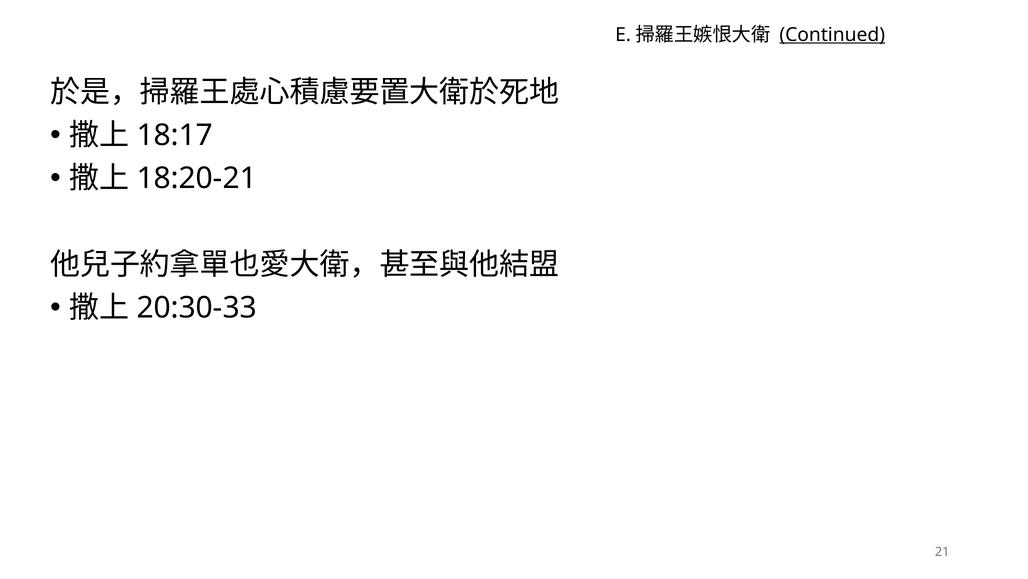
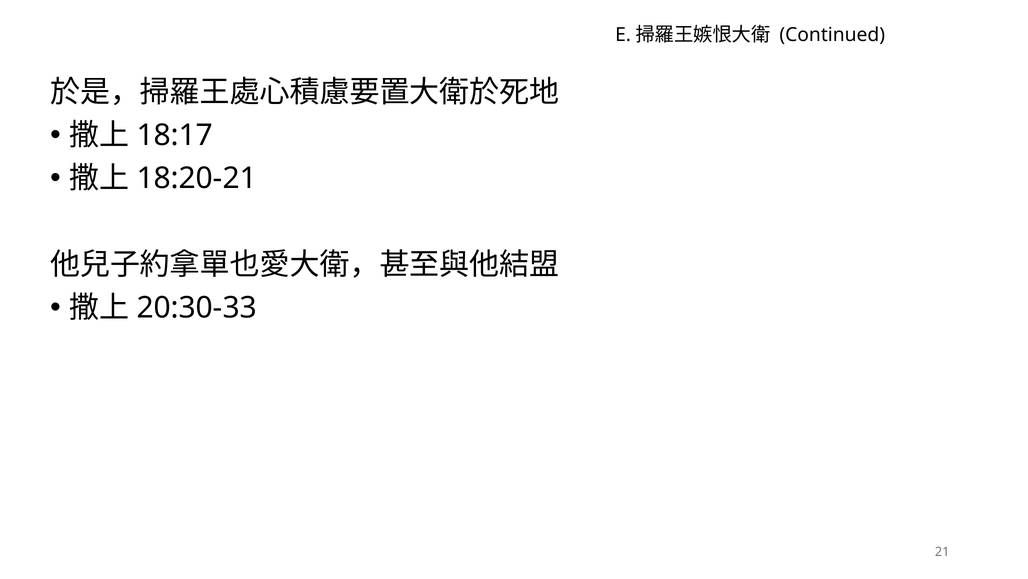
Continued underline: present -> none
